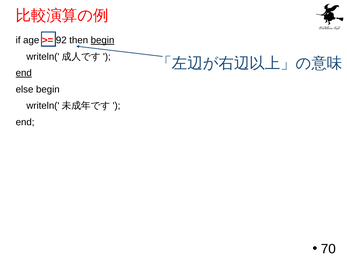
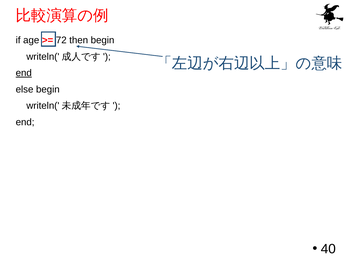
92: 92 -> 72
begin at (103, 40) underline: present -> none
70: 70 -> 40
